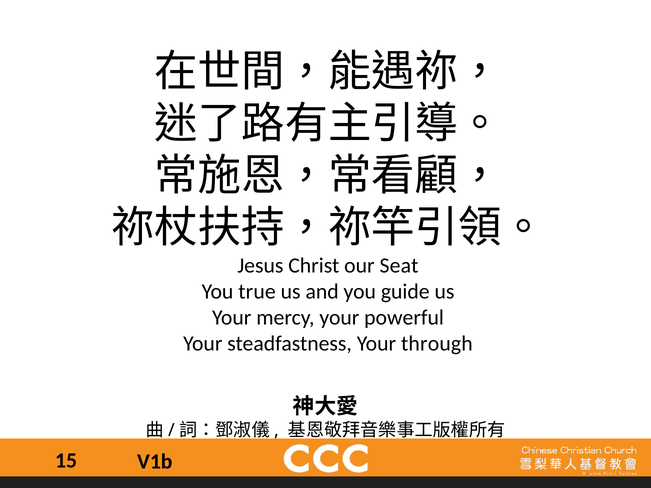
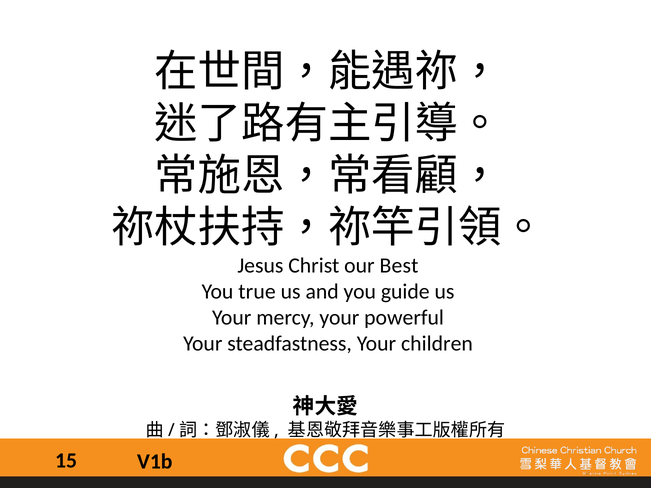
Seat: Seat -> Best
through: through -> children
